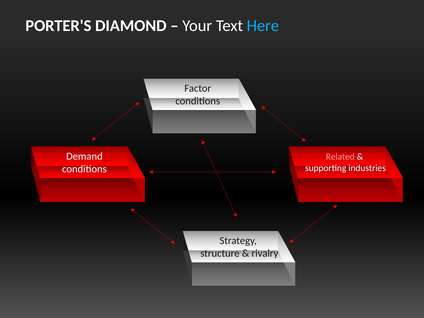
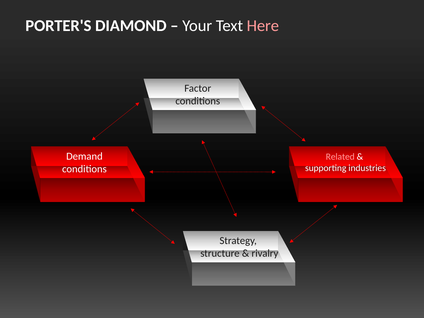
Here colour: light blue -> pink
